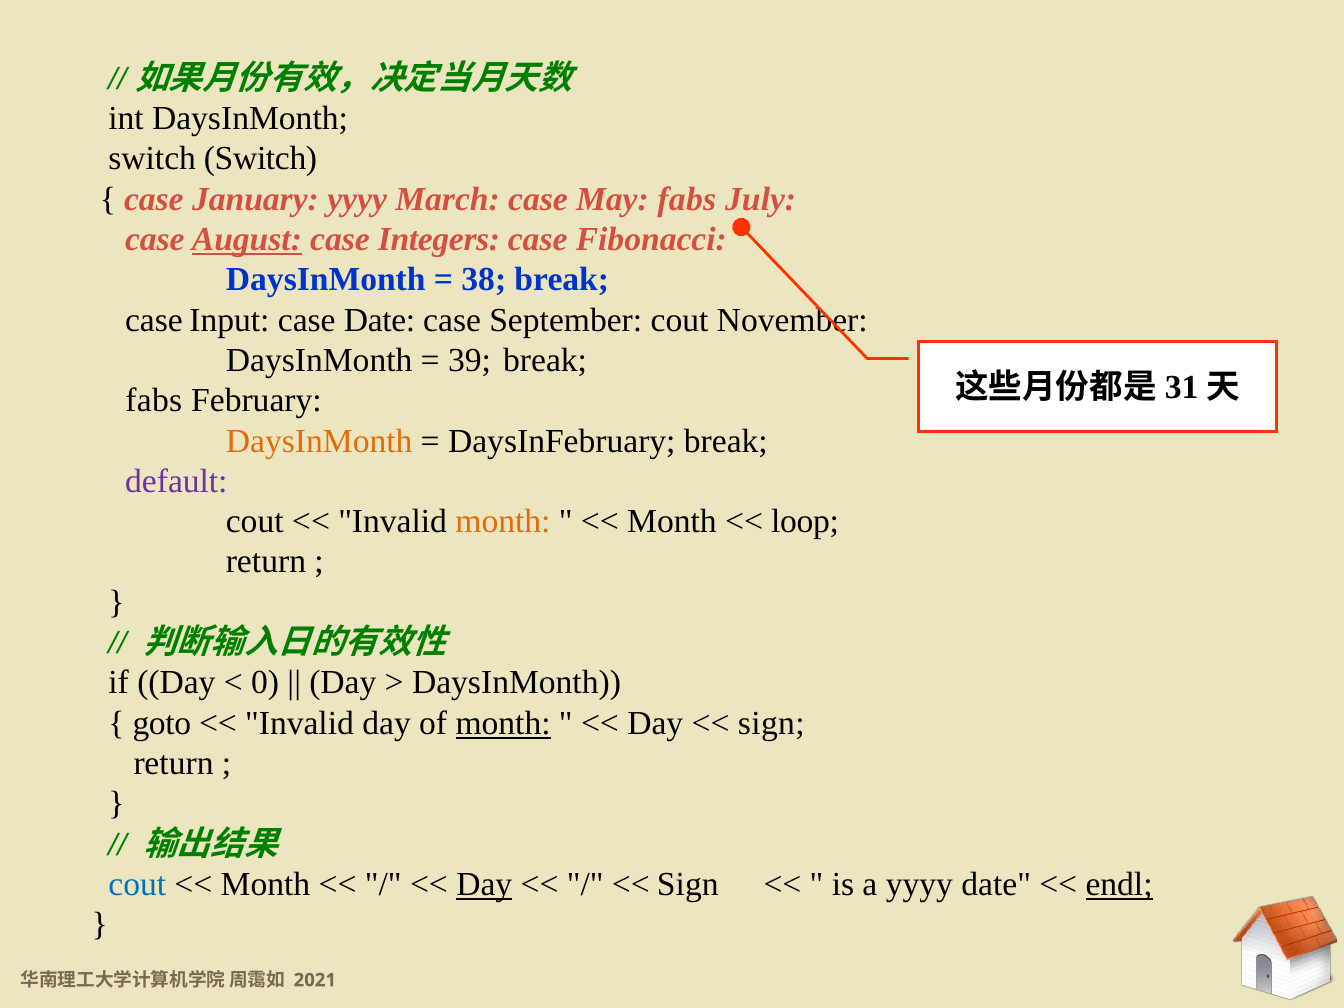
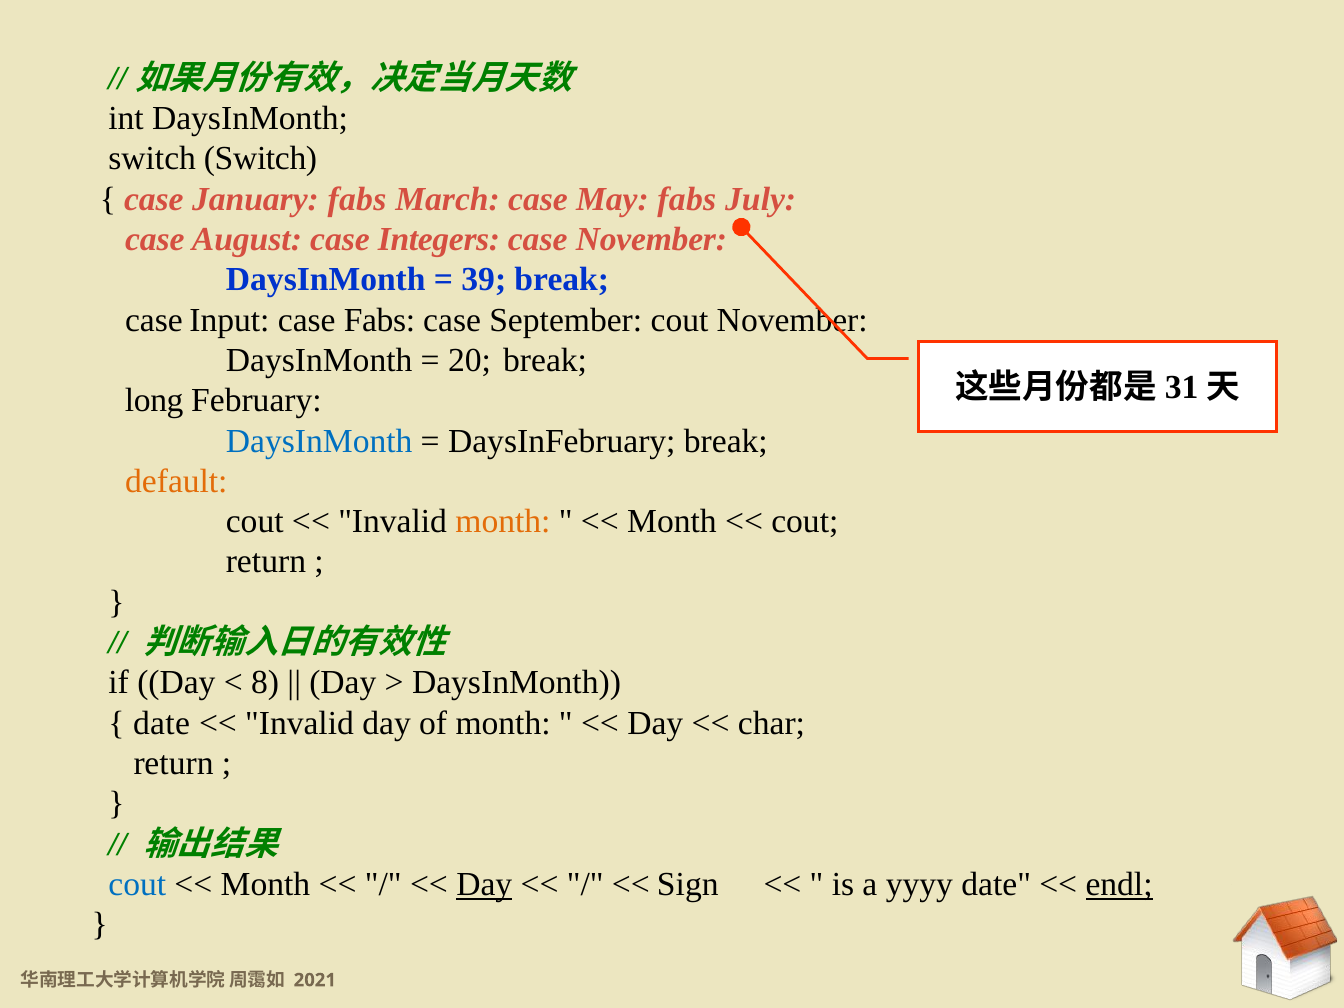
January yyyy: yyyy -> fabs
August underline: present -> none
case Fibonacci: Fibonacci -> November
38: 38 -> 39
case Date: Date -> Fabs
39: 39 -> 20
fabs at (154, 401): fabs -> long
DaysInMonth at (319, 441) colour: orange -> blue
default colour: purple -> orange
loop at (805, 522): loop -> cout
0: 0 -> 8
goto at (162, 723): goto -> date
month at (503, 723) underline: present -> none
sign at (771, 723): sign -> char
